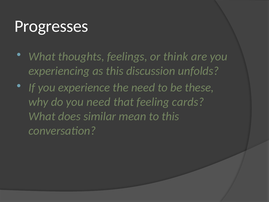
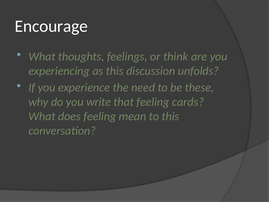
Progresses: Progresses -> Encourage
you need: need -> write
does similar: similar -> feeling
